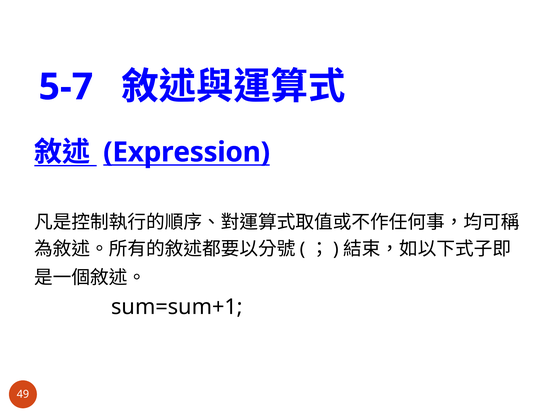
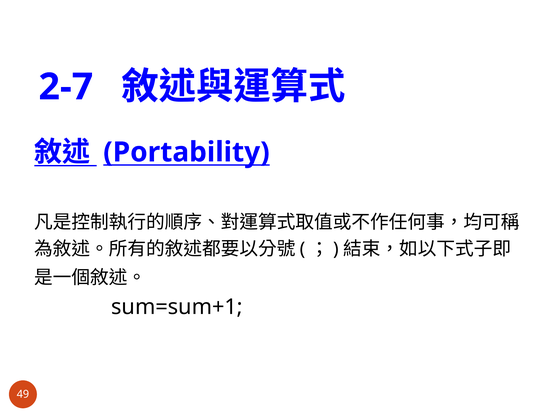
5-7: 5-7 -> 2-7
Expression: Expression -> Portability
